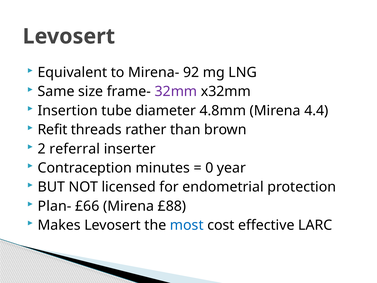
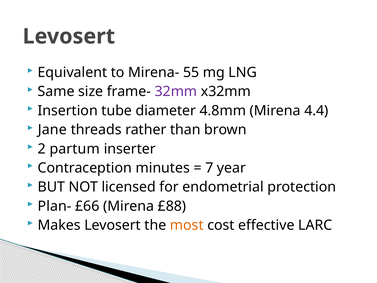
92: 92 -> 55
Refit: Refit -> Jane
referral: referral -> partum
0: 0 -> 7
most colour: blue -> orange
